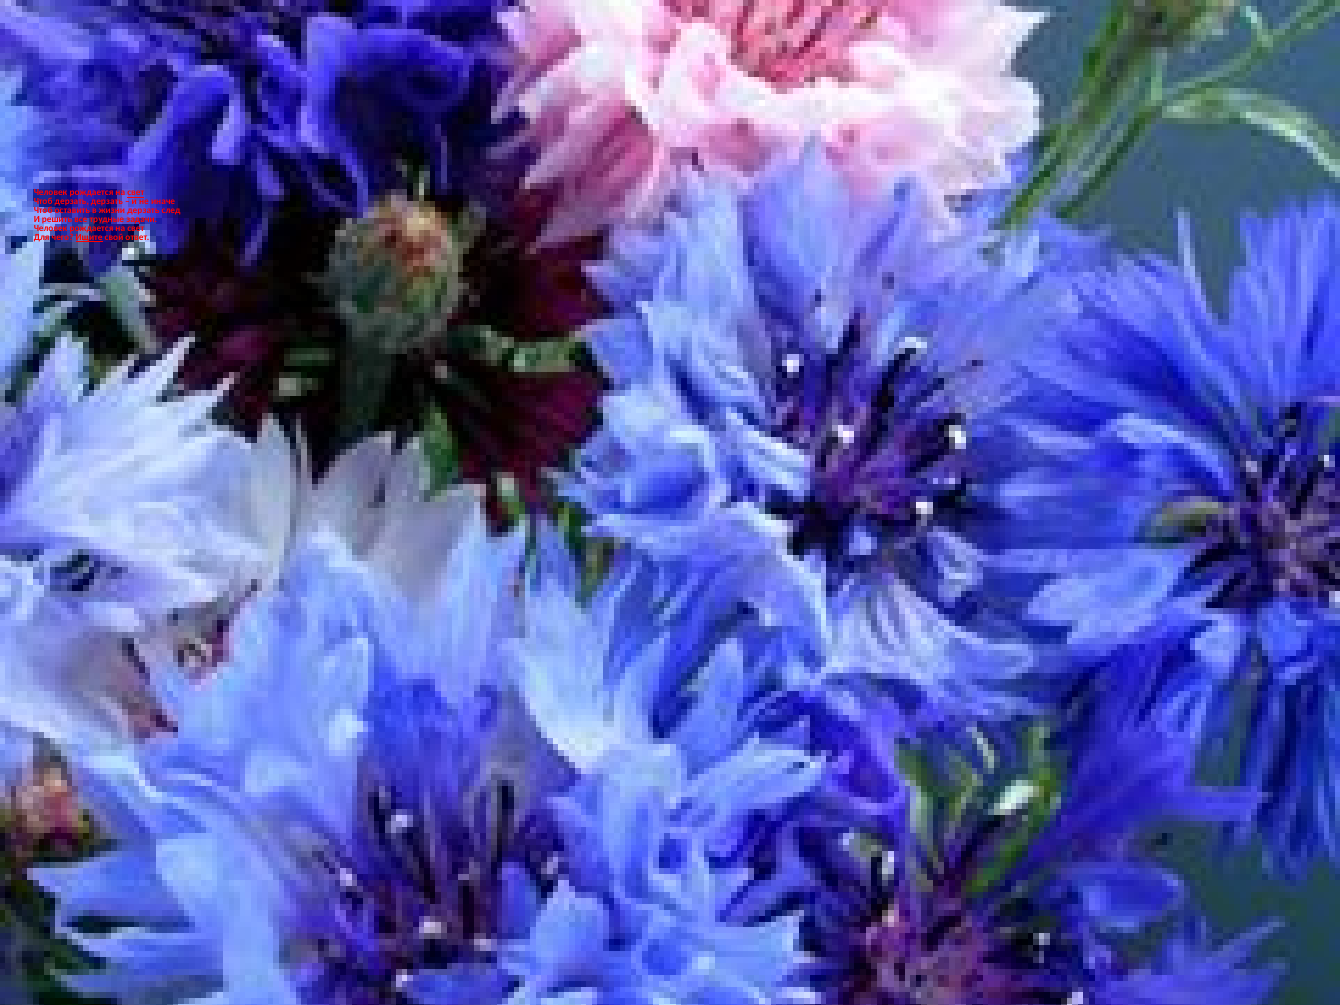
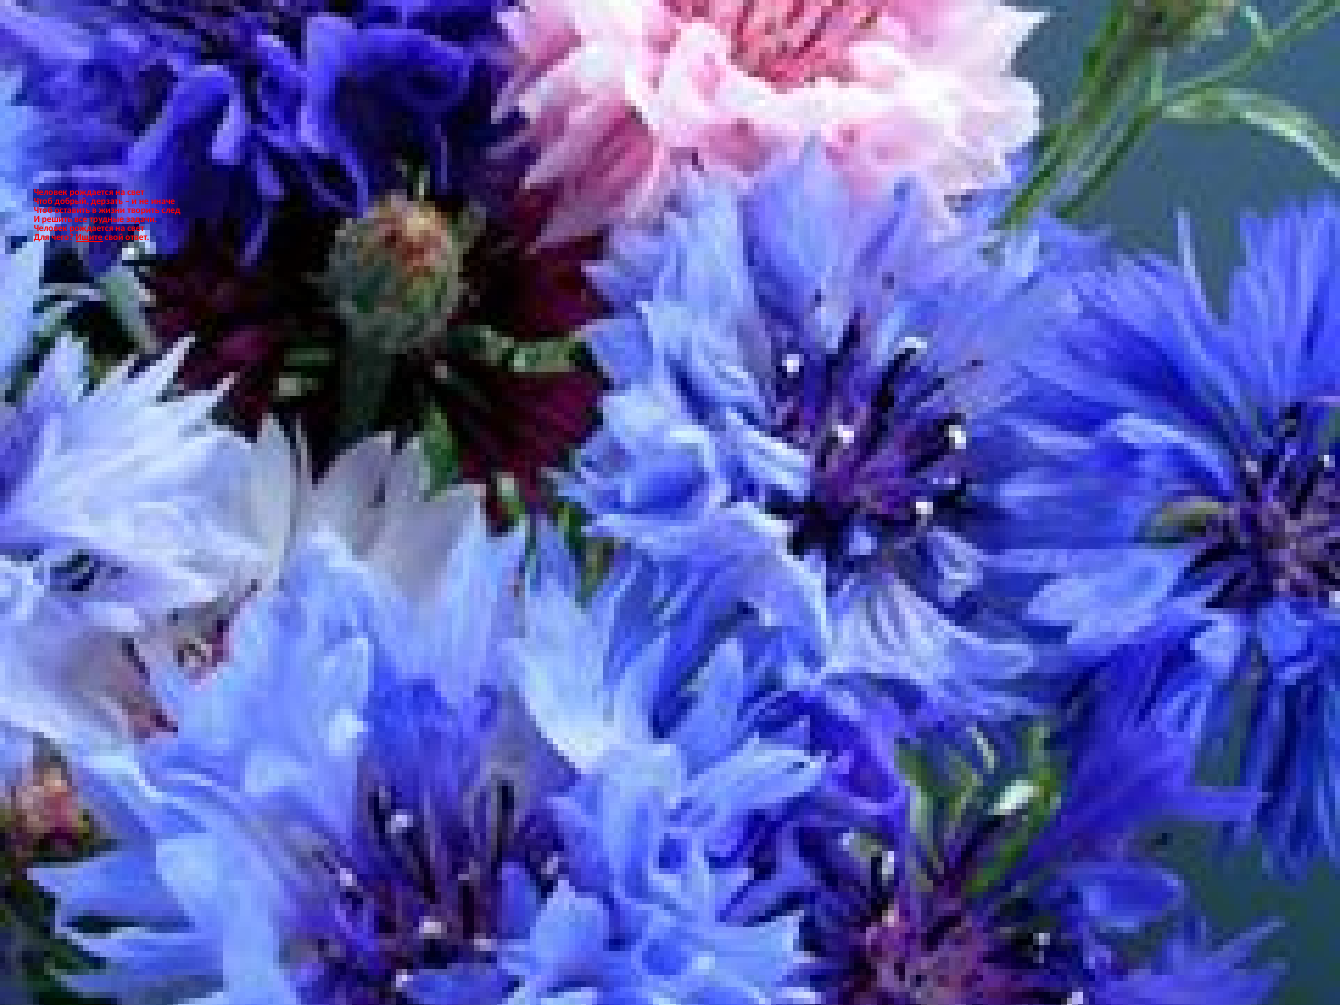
свет at (136, 193) underline: present -> none
Чтоб дерзать: дерзать -> добрый
жизни дерзать: дерзать -> творить
